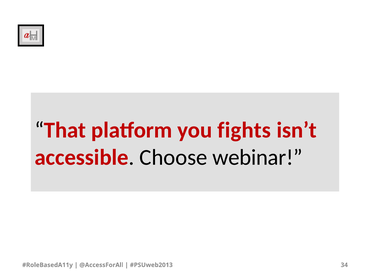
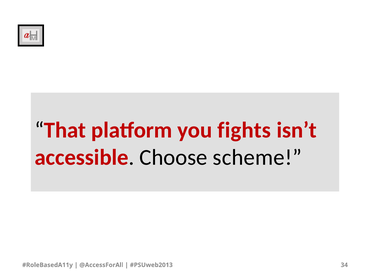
webinar: webinar -> scheme
